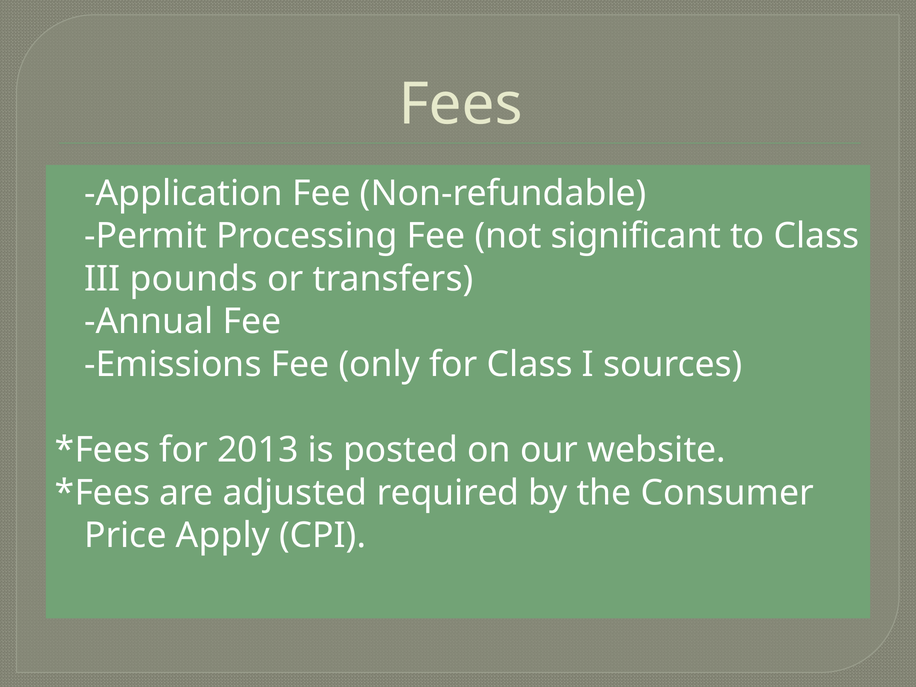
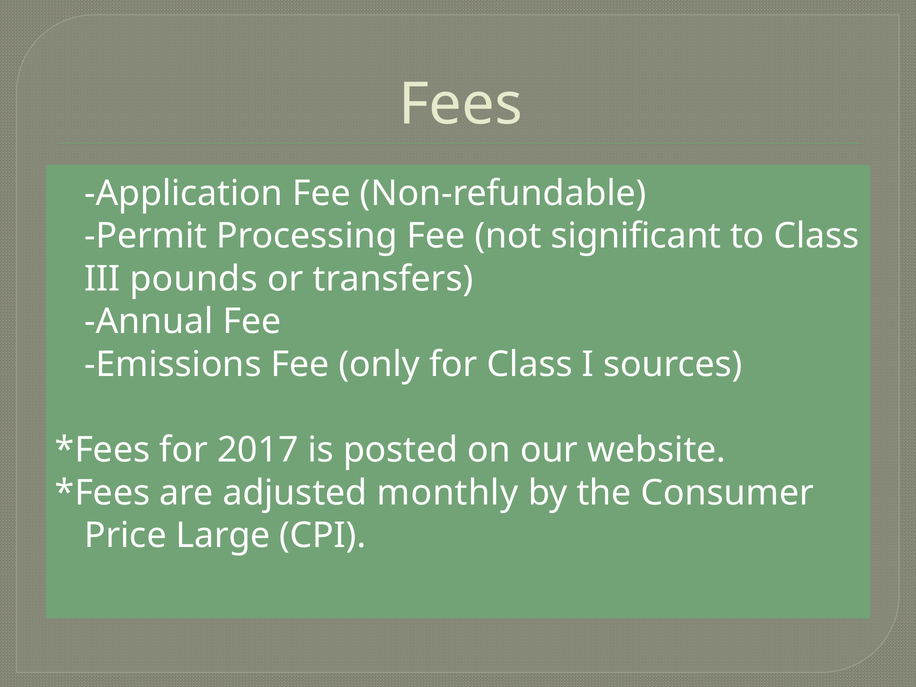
2013: 2013 -> 2017
required: required -> monthly
Apply: Apply -> Large
